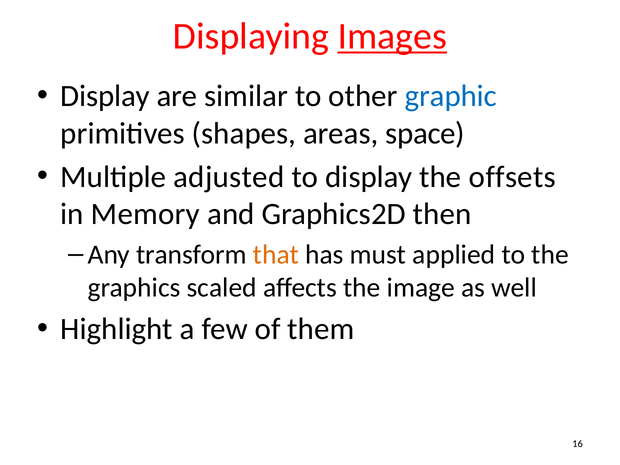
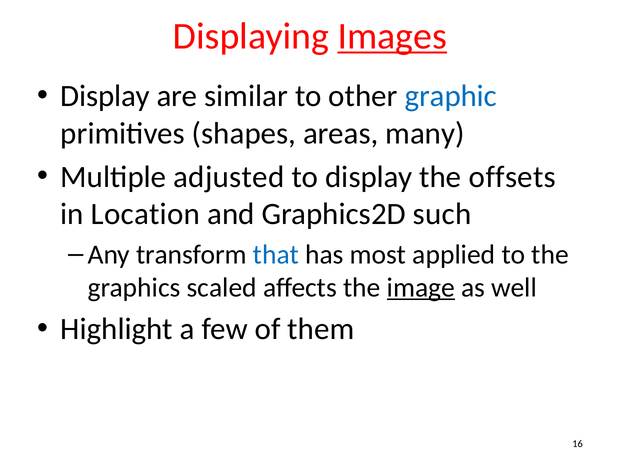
space: space -> many
Memory: Memory -> Location
then: then -> such
that colour: orange -> blue
must: must -> most
image underline: none -> present
